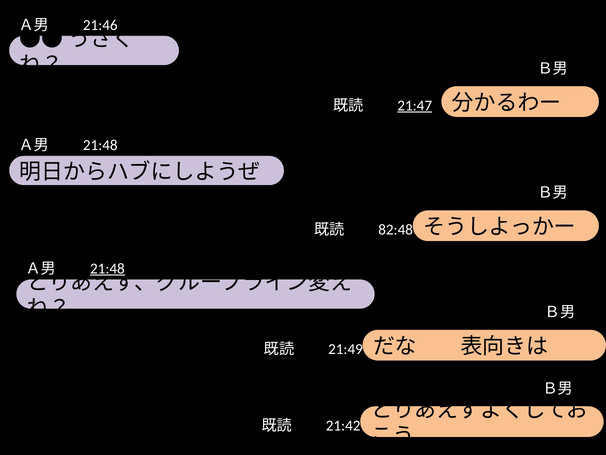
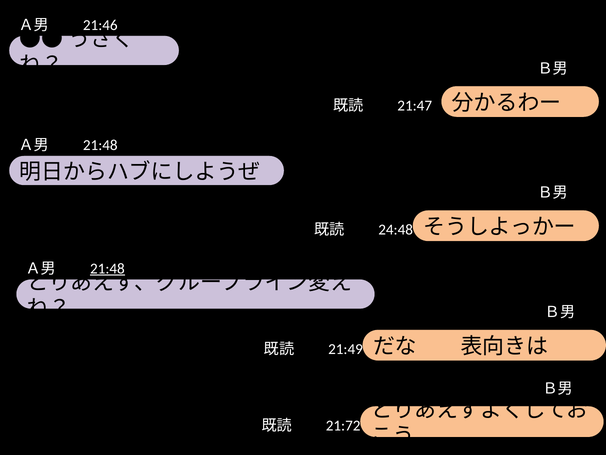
21:47 underline: present -> none
82:48: 82:48 -> 24:48
21:42: 21:42 -> 21:72
